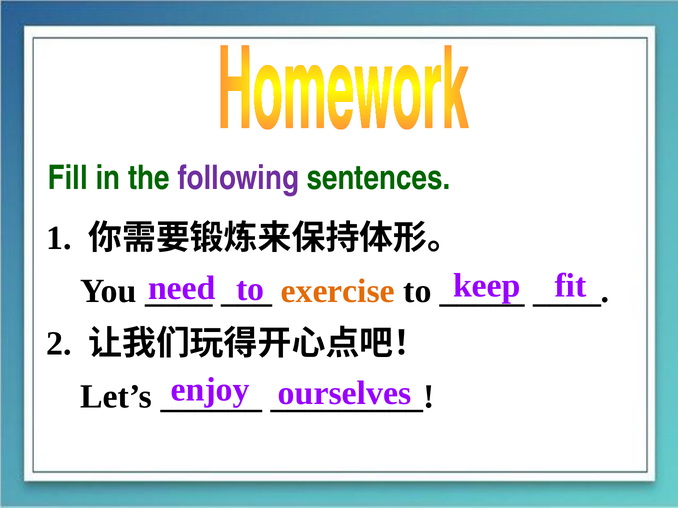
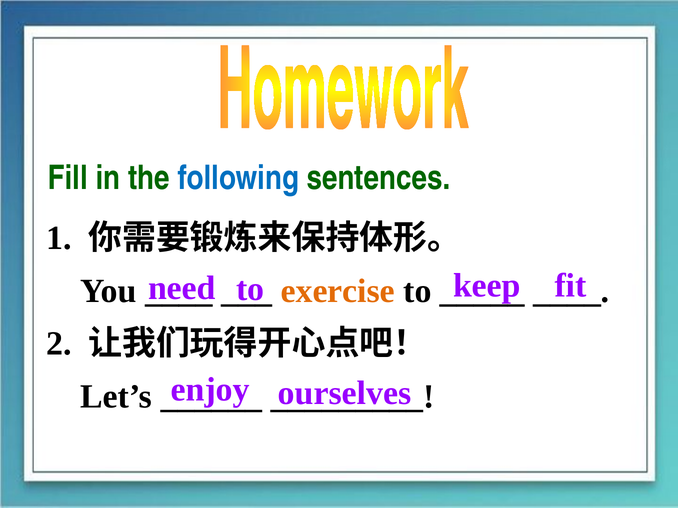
following colour: purple -> blue
